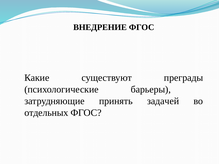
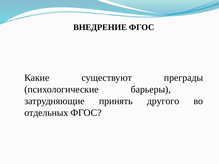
задачей: задачей -> другого
